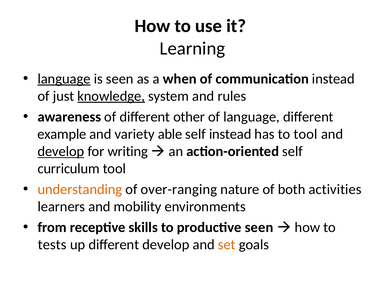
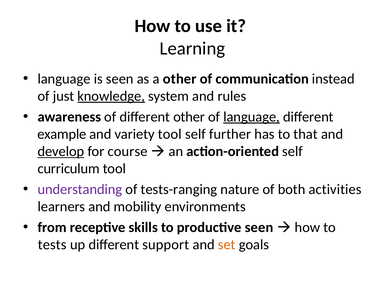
language at (64, 79) underline: present -> none
a when: when -> other
language at (252, 117) underline: none -> present
variety able: able -> tool
self instead: instead -> further
to tool: tool -> that
writing: writing -> course
understanding colour: orange -> purple
over-ranging: over-ranging -> tests-ranging
different develop: develop -> support
